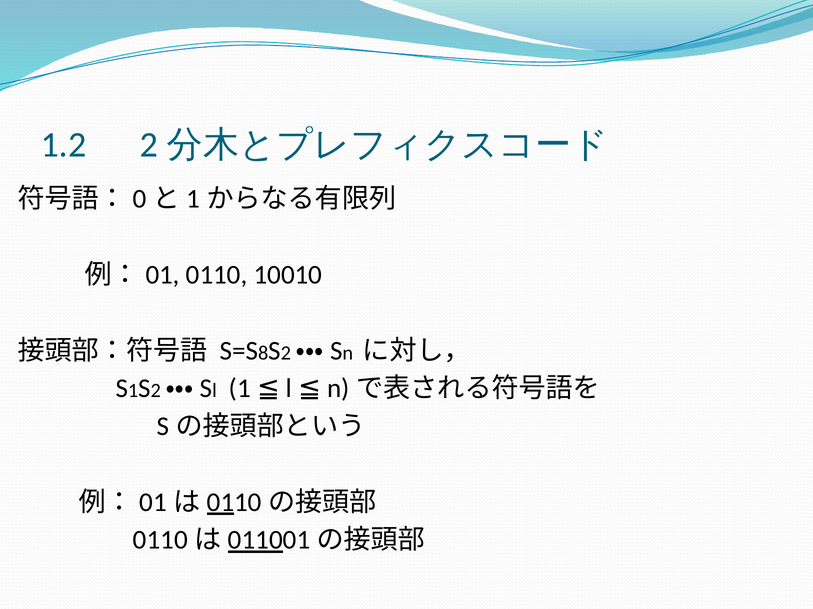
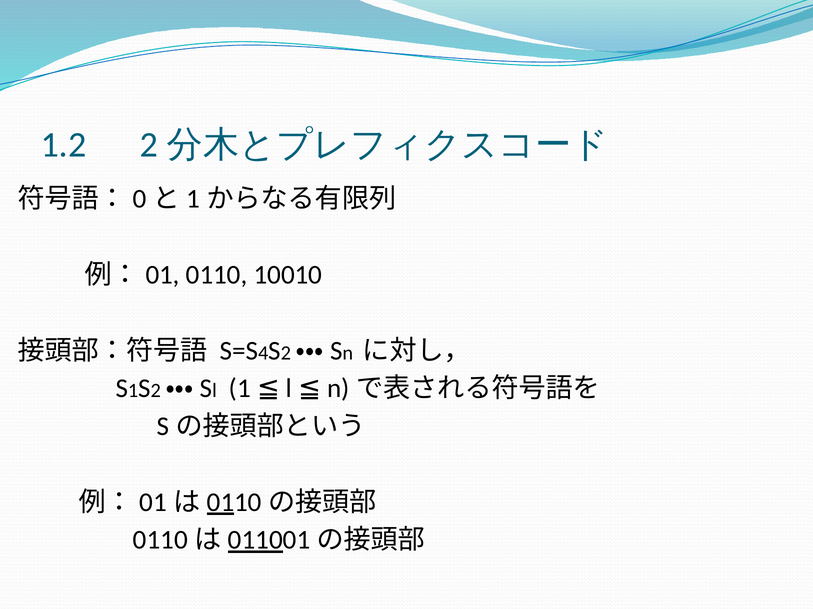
8: 8 -> 4
